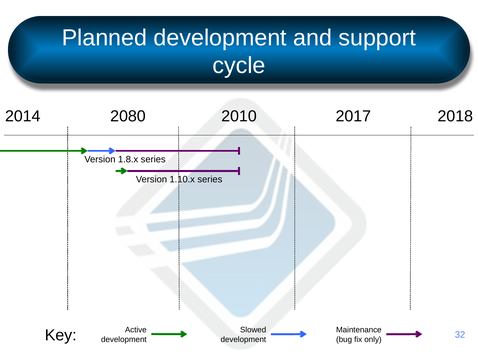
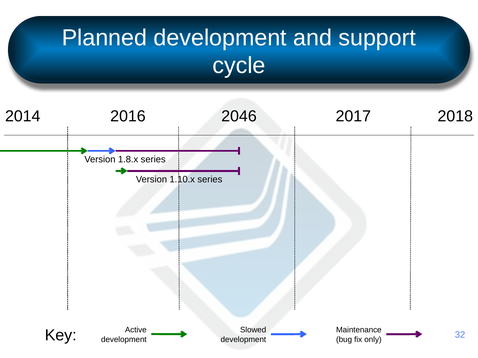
2080: 2080 -> 2016
2010: 2010 -> 2046
